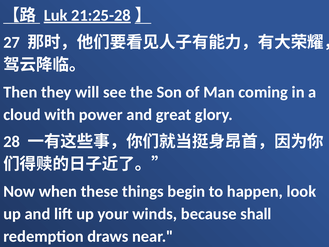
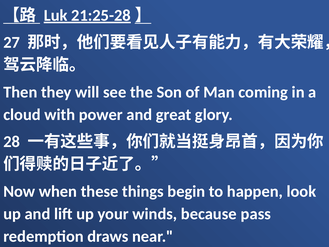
shall: shall -> pass
